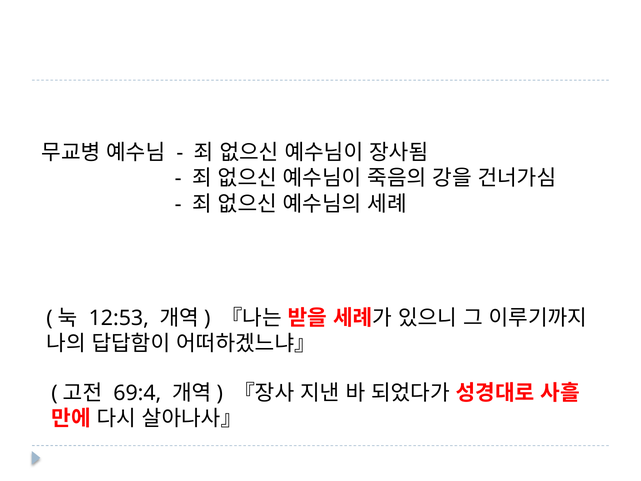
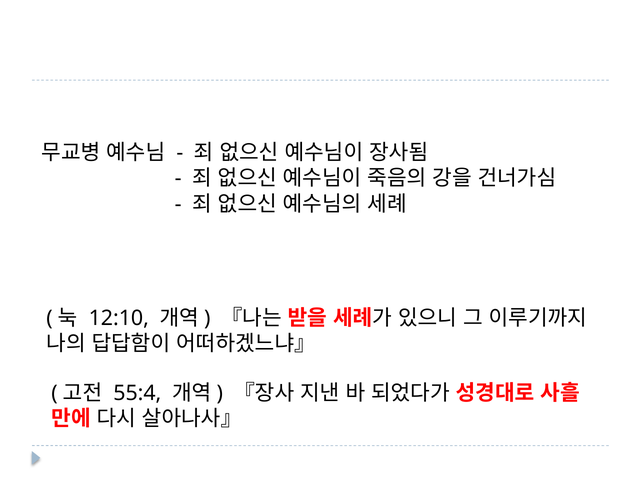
12:53: 12:53 -> 12:10
69:4: 69:4 -> 55:4
